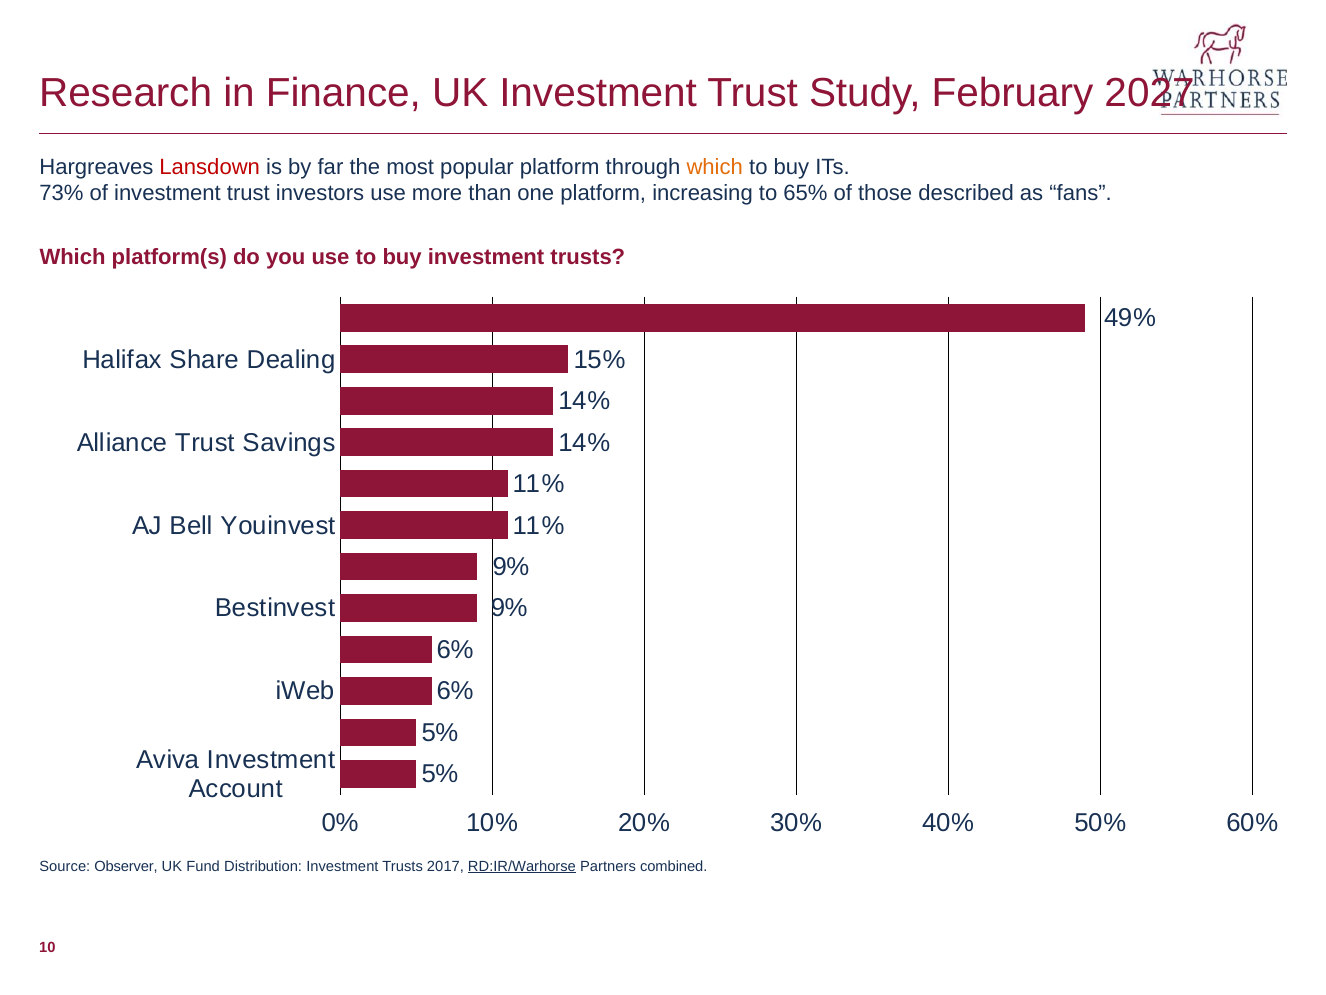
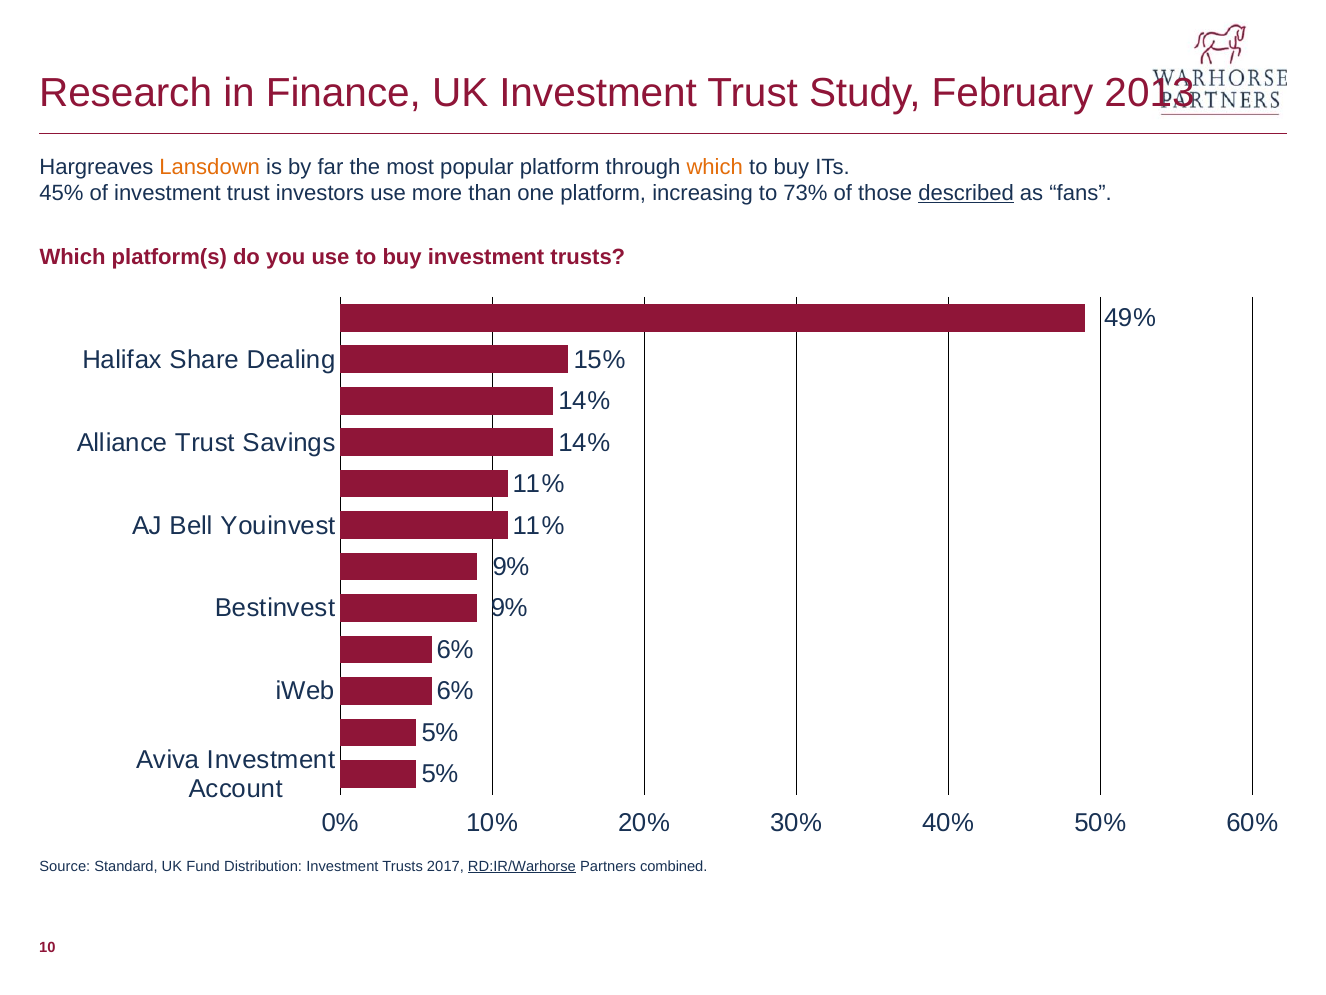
2027: 2027 -> 2013
Lansdown colour: red -> orange
73%: 73% -> 45%
65%: 65% -> 73%
described underline: none -> present
Observer: Observer -> Standard
